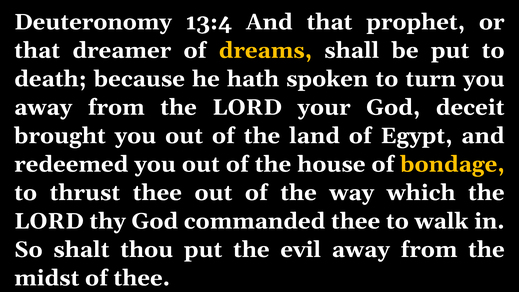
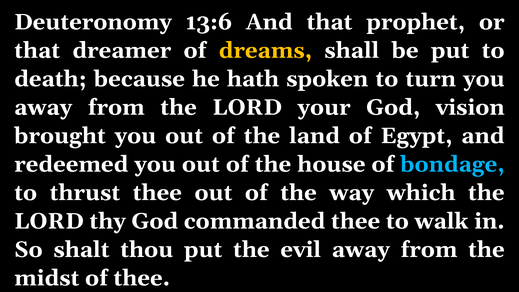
13:4: 13:4 -> 13:6
deceit: deceit -> vision
bondage colour: yellow -> light blue
